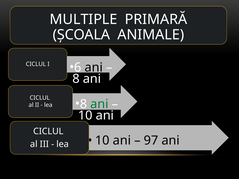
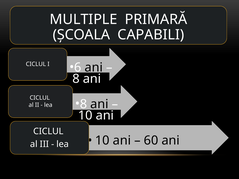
ANIMALE: ANIMALE -> CAPABILI
ani at (99, 104) colour: green -> black
97: 97 -> 60
